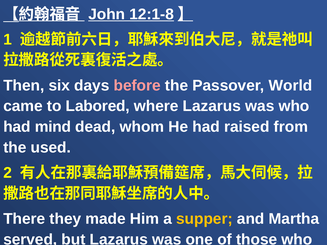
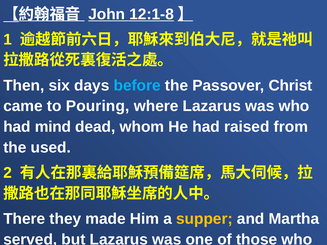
before colour: pink -> light blue
World: World -> Christ
Labored: Labored -> Pouring
